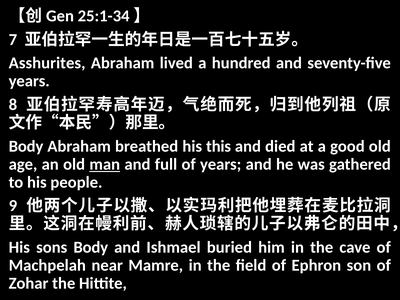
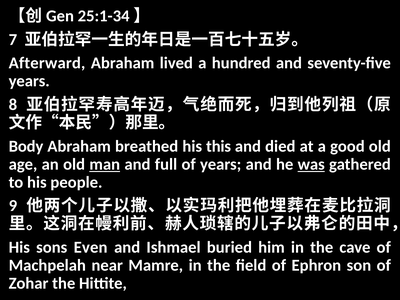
Asshurites: Asshurites -> Afterward
was underline: none -> present
sons Body: Body -> Even
